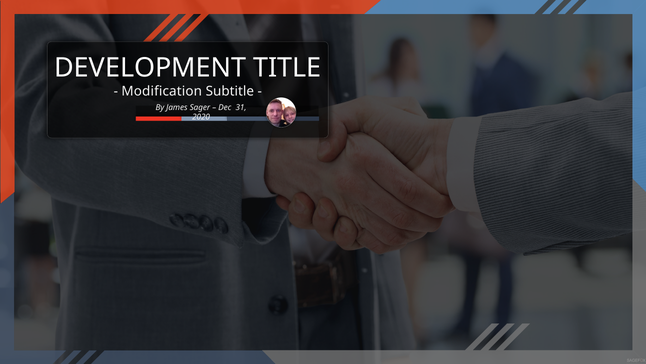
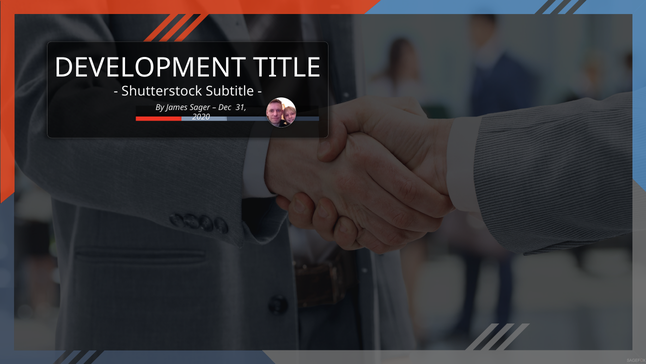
Modification: Modification -> Shutterstock
